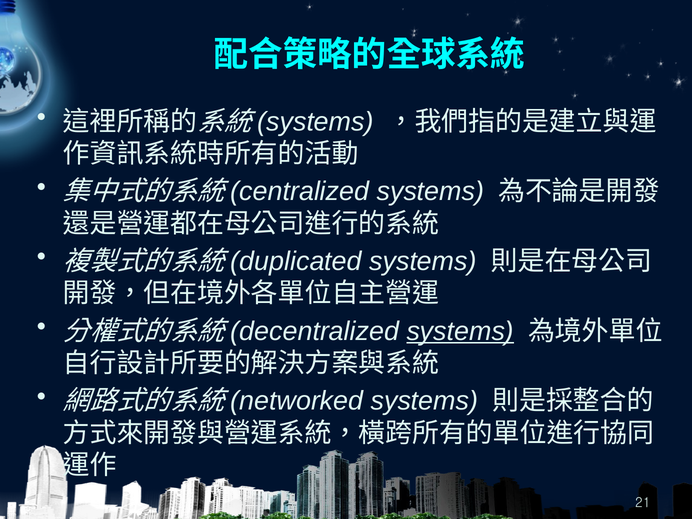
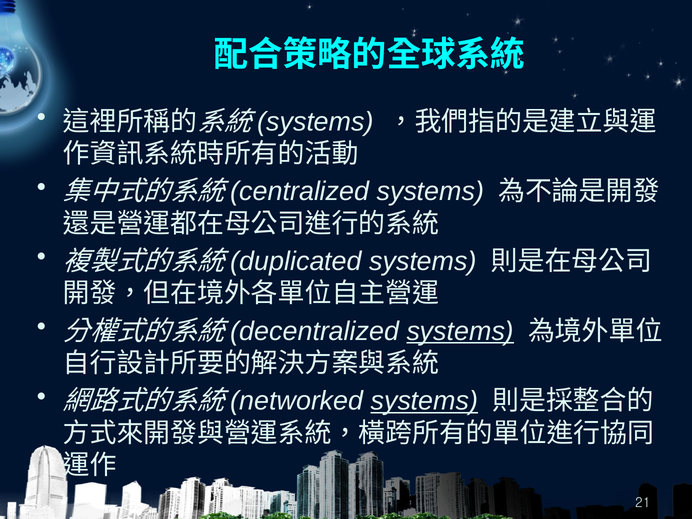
systems at (424, 401) underline: none -> present
